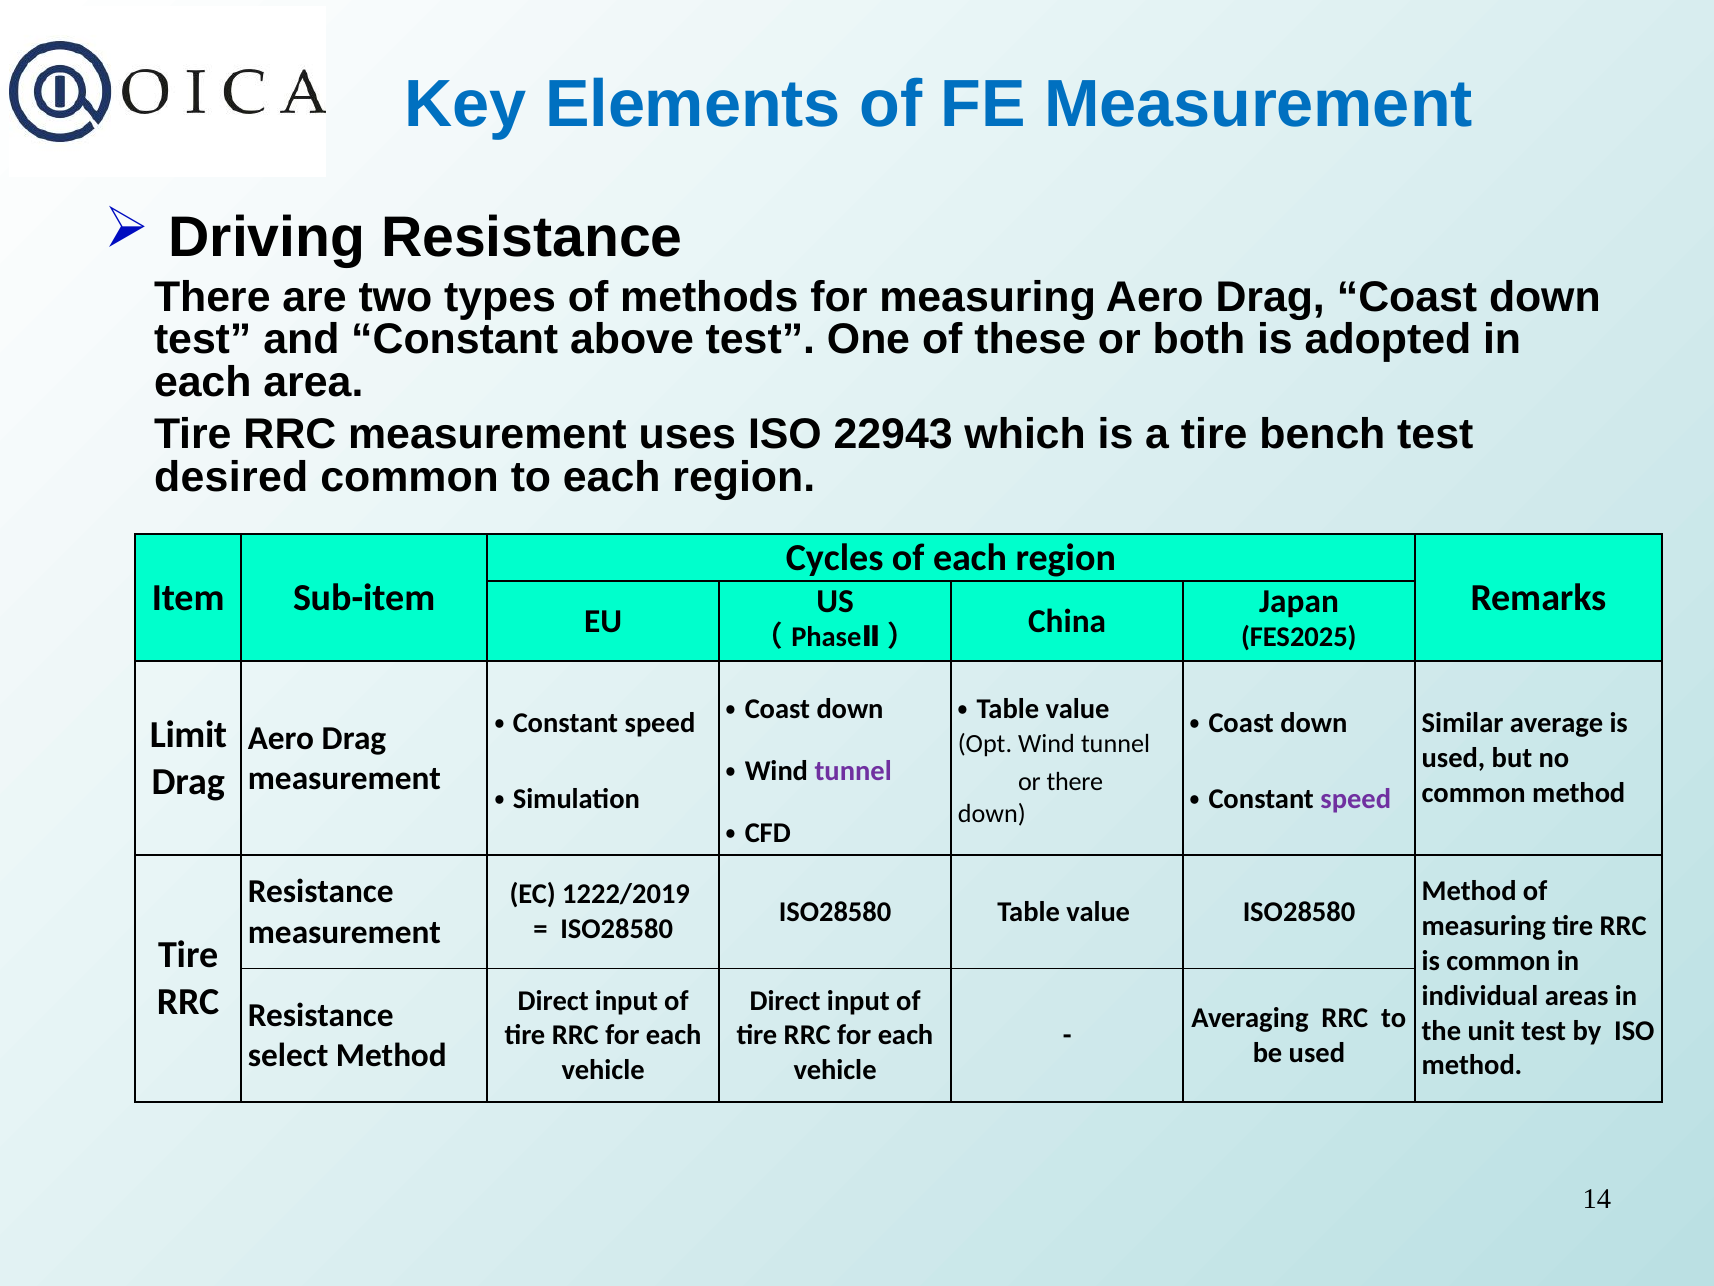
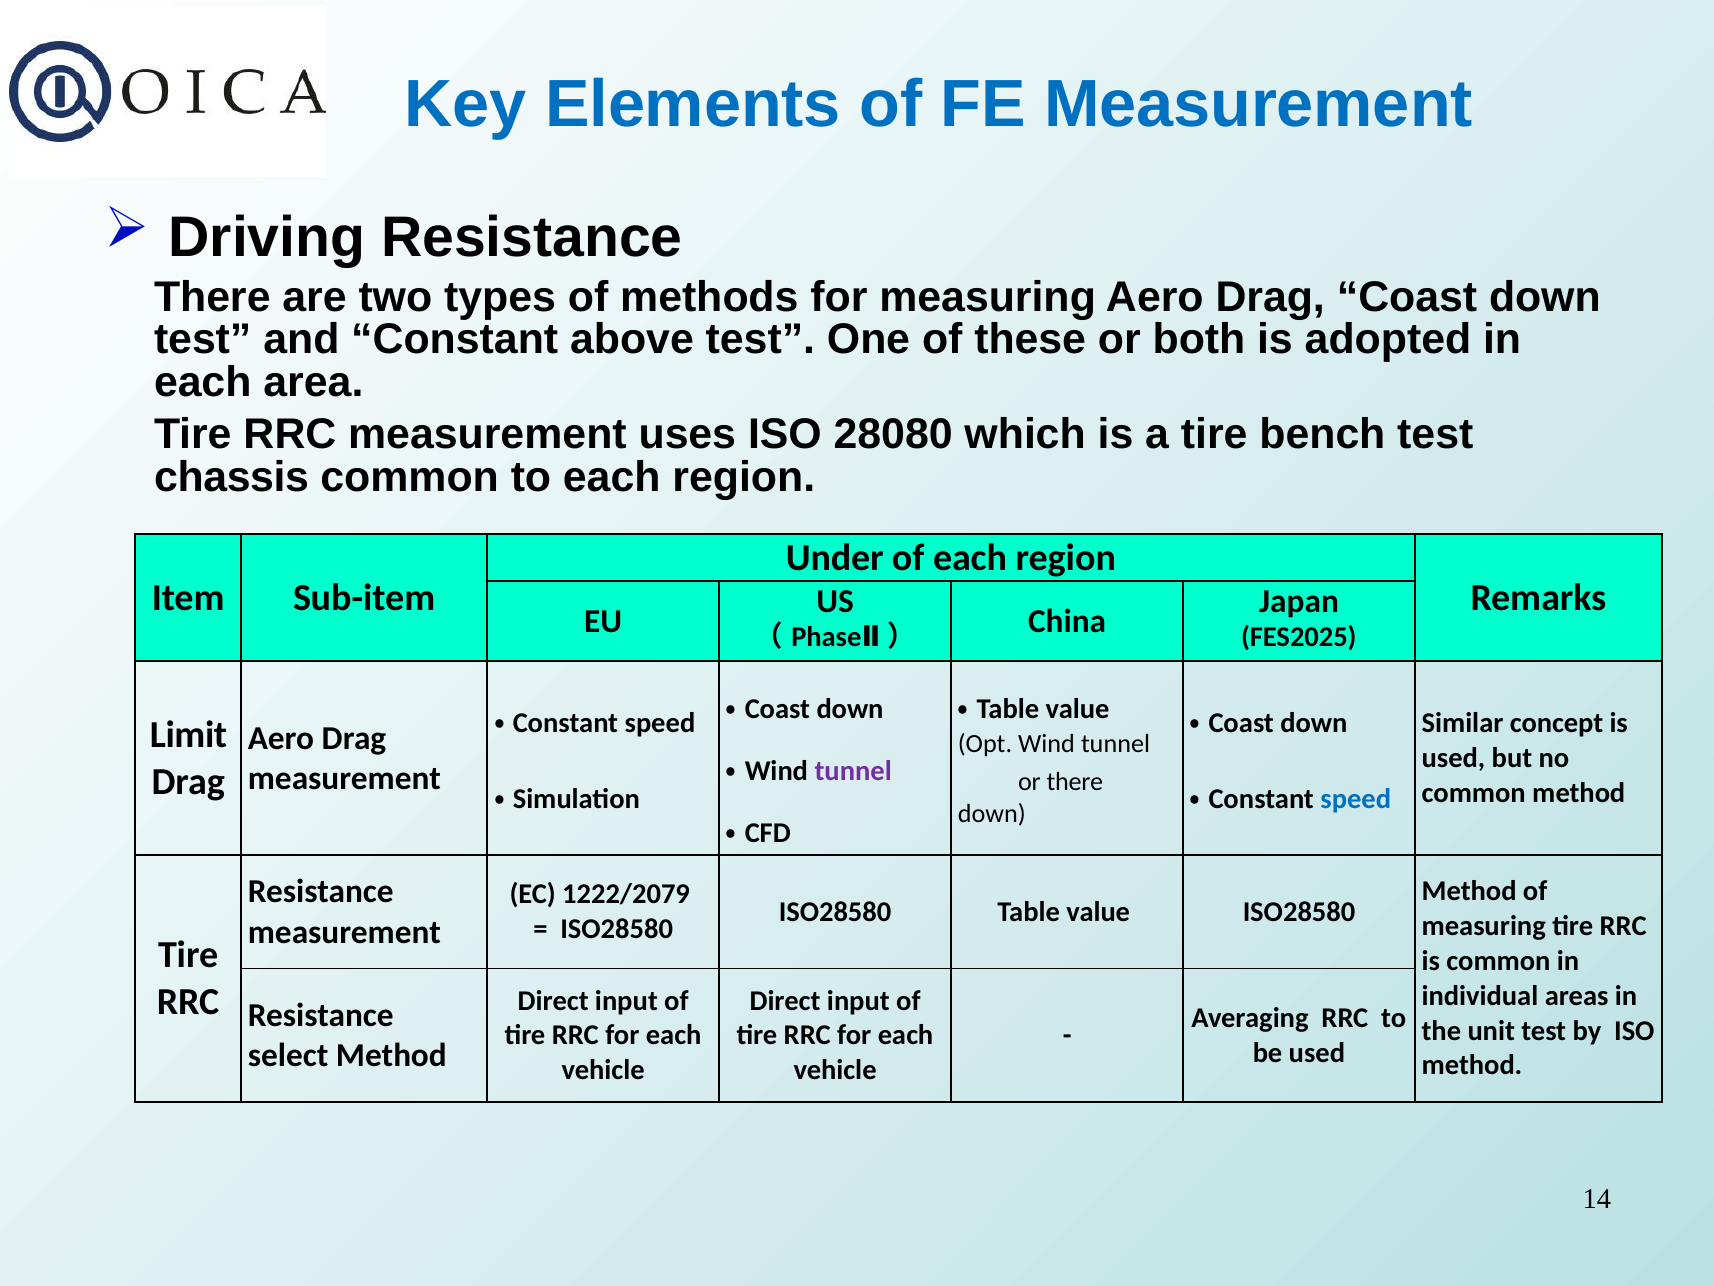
22943: 22943 -> 28080
desired: desired -> chassis
Cycles: Cycles -> Under
average: average -> concept
speed at (1356, 799) colour: purple -> blue
1222/2019: 1222/2019 -> 1222/2079
